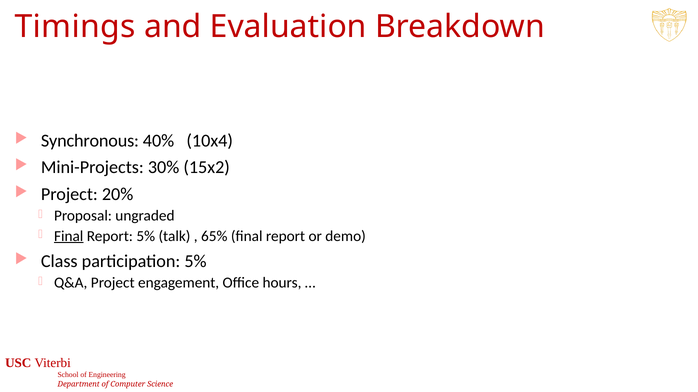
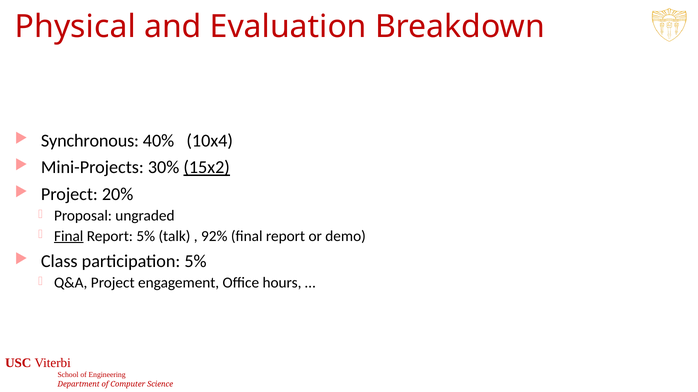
Timings: Timings -> Physical
15x2 underline: none -> present
65%: 65% -> 92%
